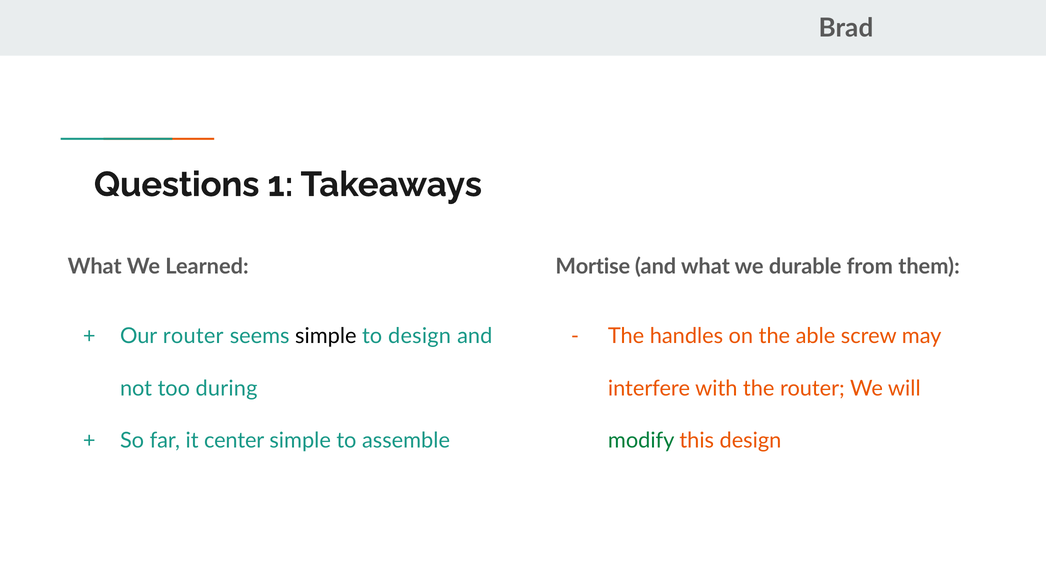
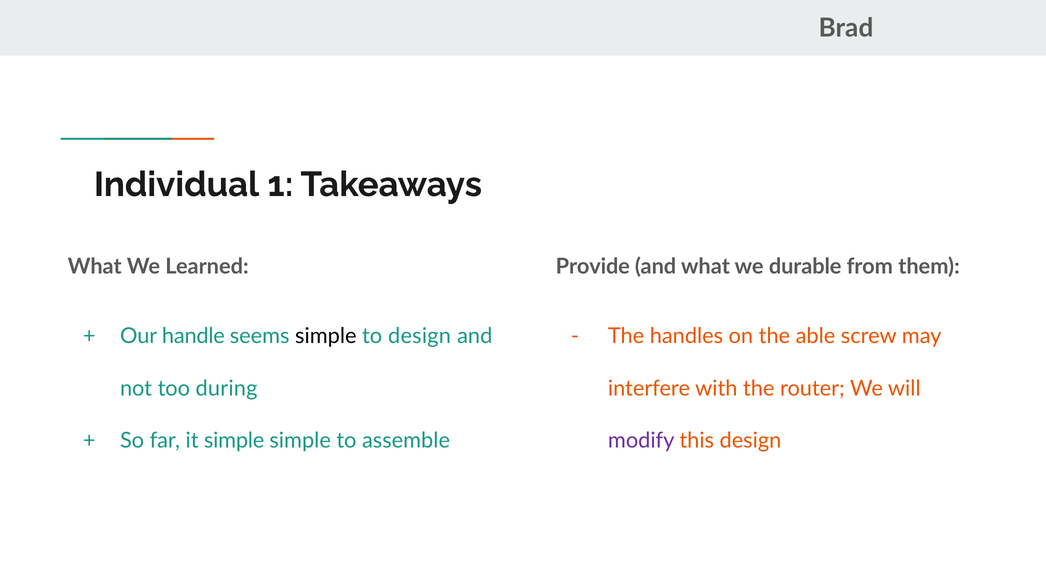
Questions: Questions -> Individual
Mortise: Mortise -> Provide
Our router: router -> handle
it center: center -> simple
modify colour: green -> purple
